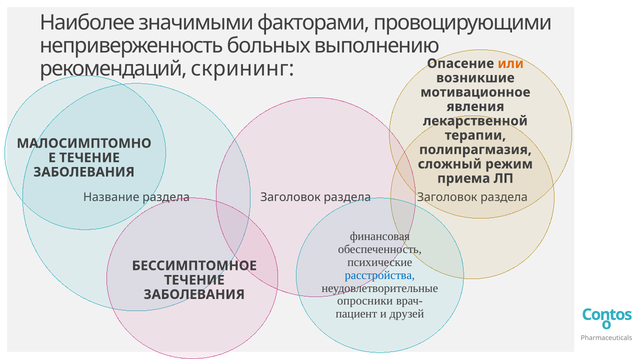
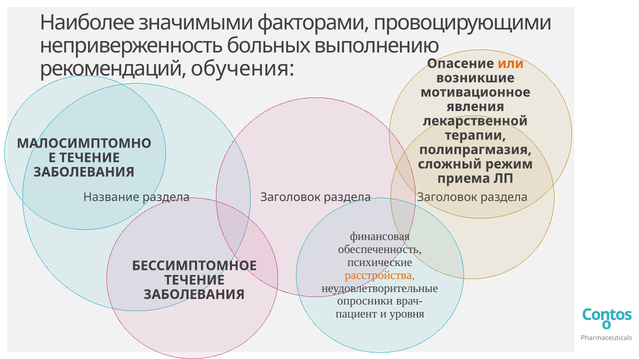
скрининг: скрининг -> обучения
расстройства colour: blue -> orange
друзей: друзей -> уровня
